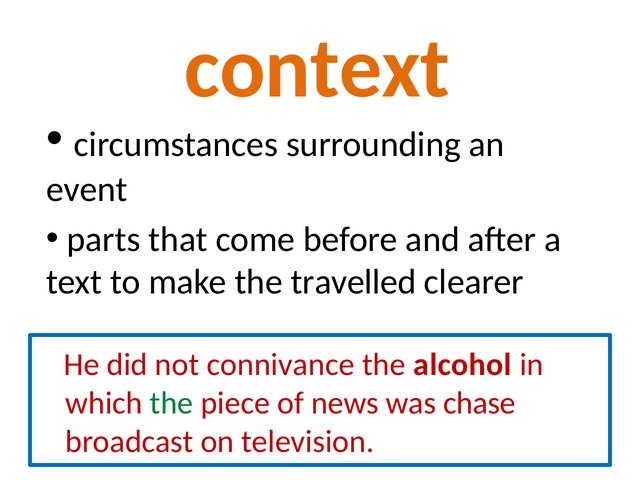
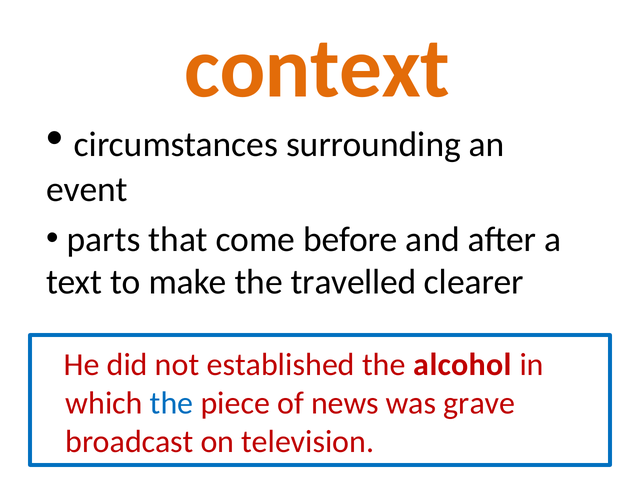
connivance: connivance -> established
the at (172, 403) colour: green -> blue
chase: chase -> grave
